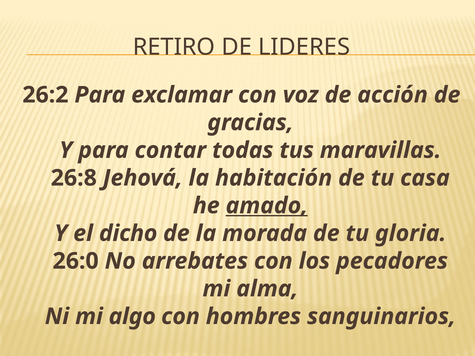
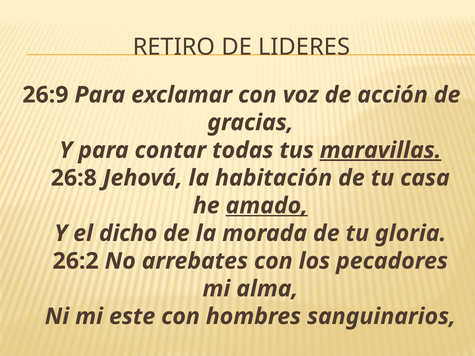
26:2: 26:2 -> 26:9
maravillas underline: none -> present
26:0: 26:0 -> 26:2
algo: algo -> este
